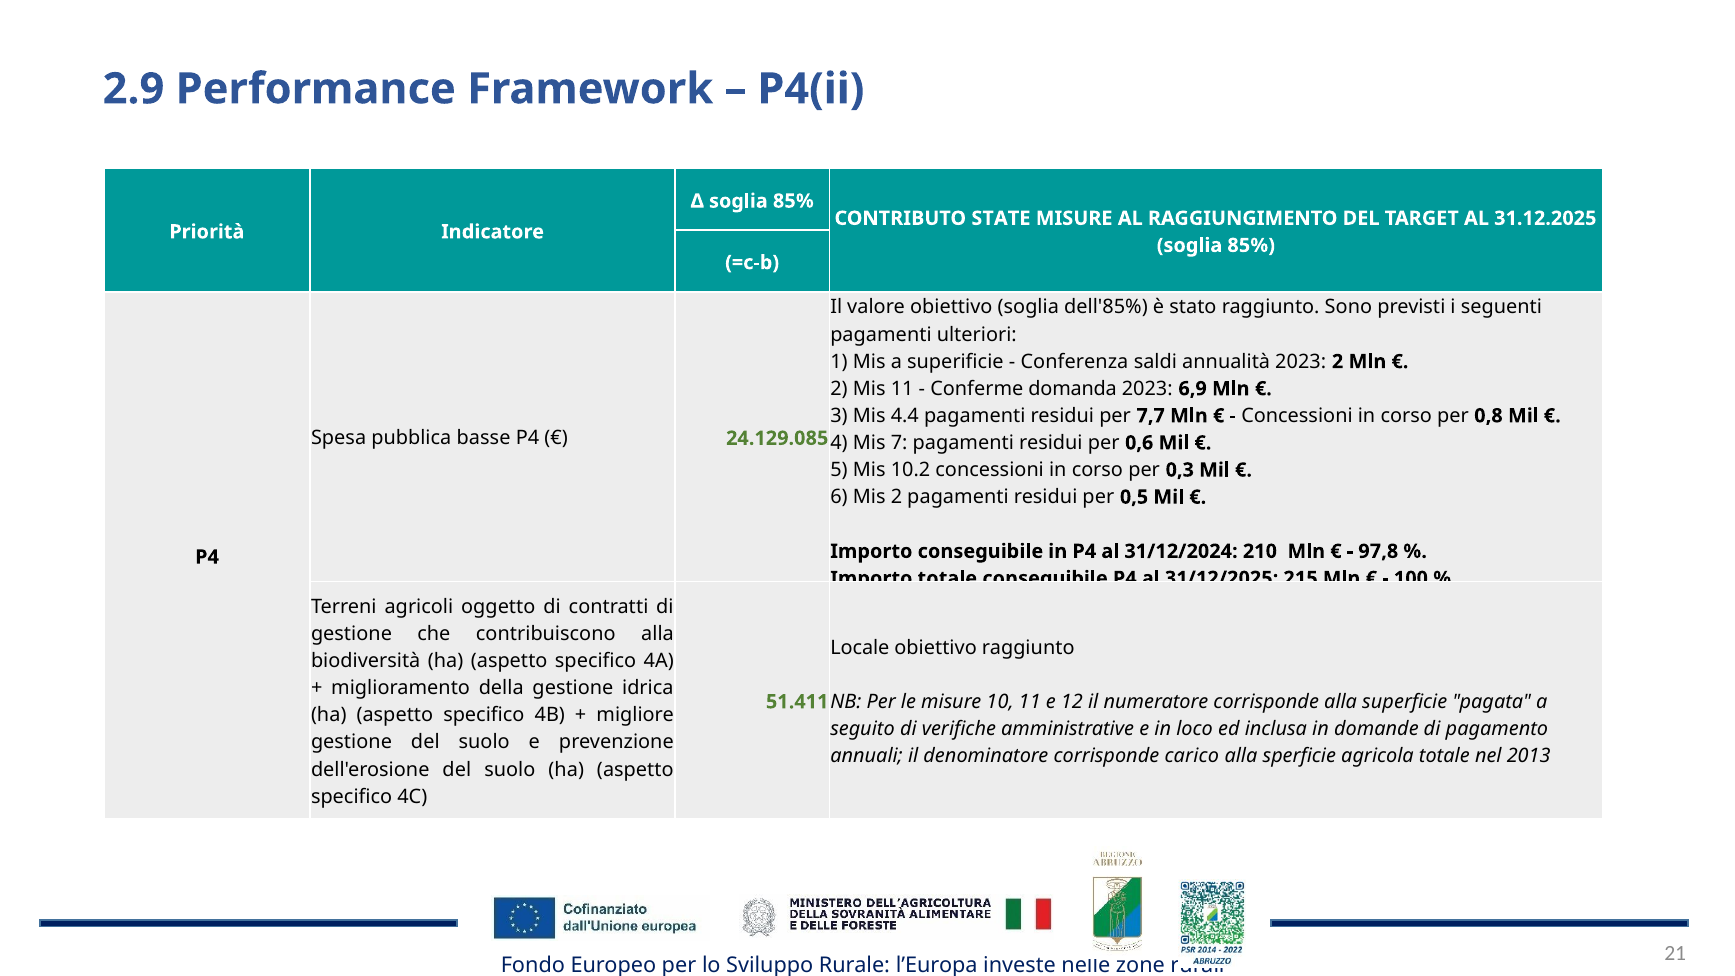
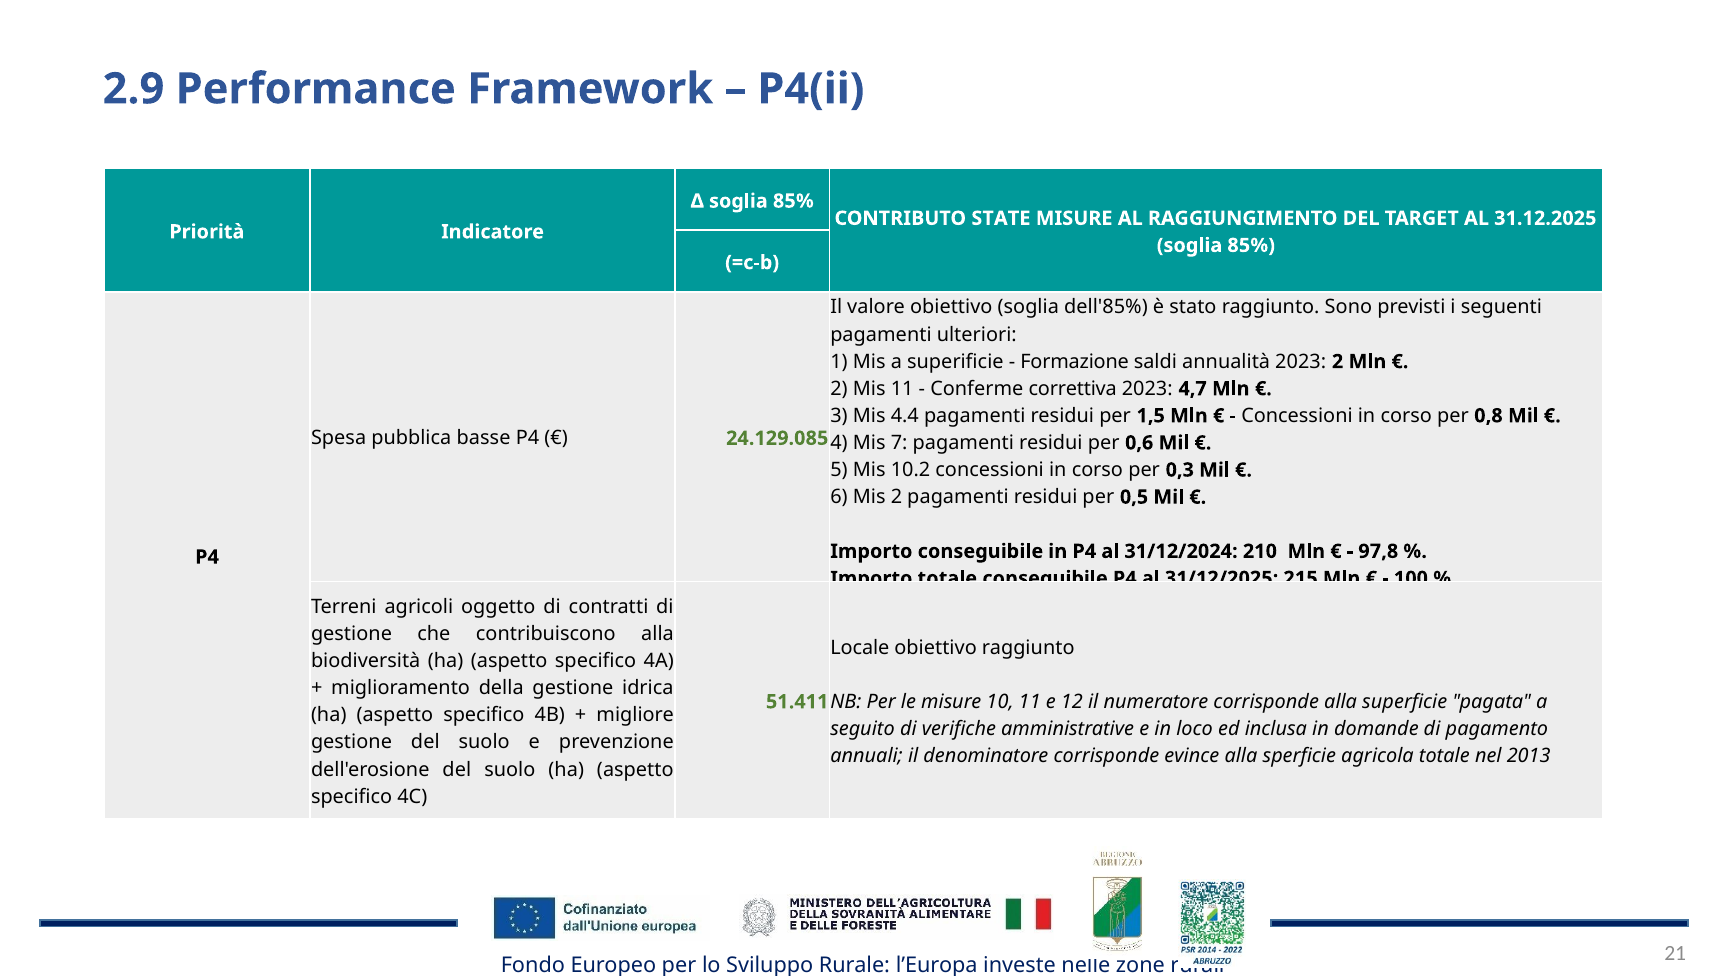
Conferenza: Conferenza -> Formazione
domanda: domanda -> correttiva
6,9: 6,9 -> 4,7
7,7: 7,7 -> 1,5
carico: carico -> evince
